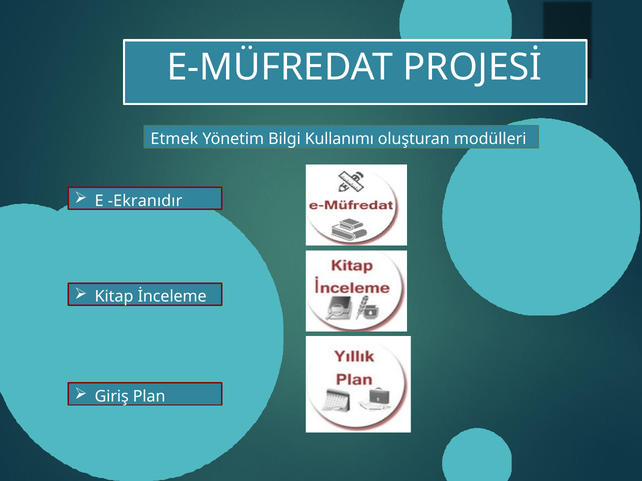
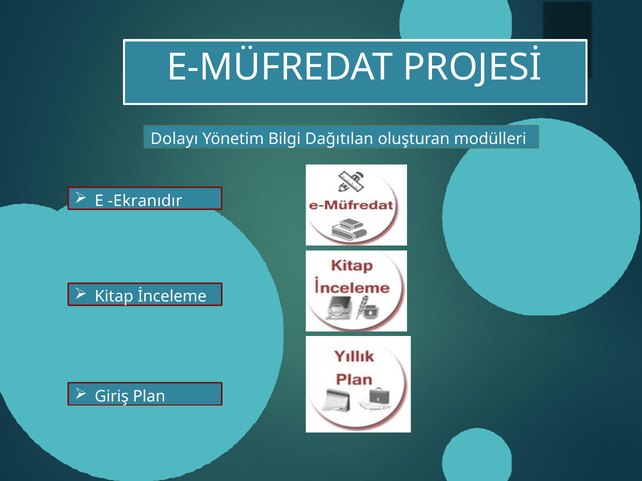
Etmek: Etmek -> Dolayı
Kullanımı: Kullanımı -> Dağıtılan
